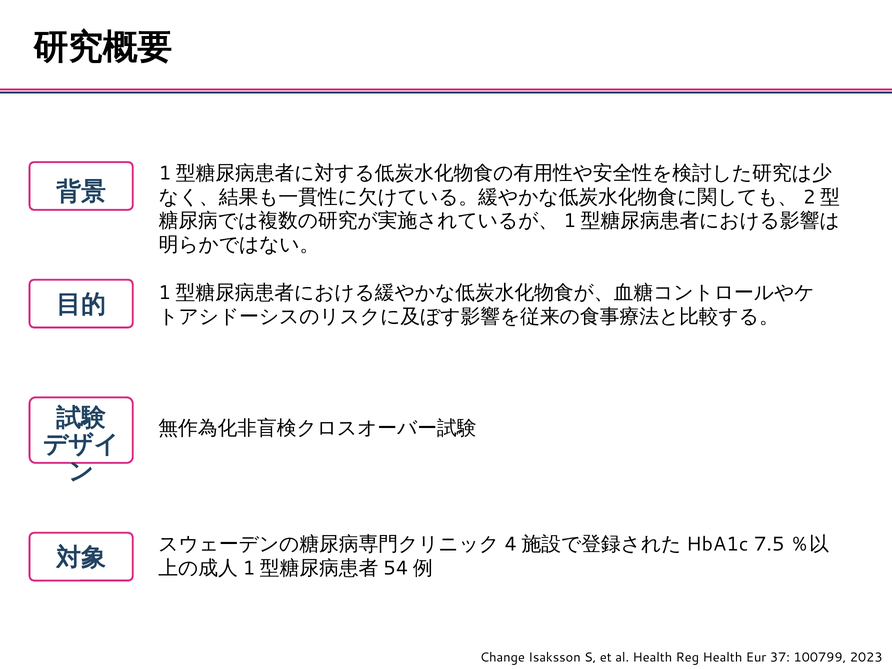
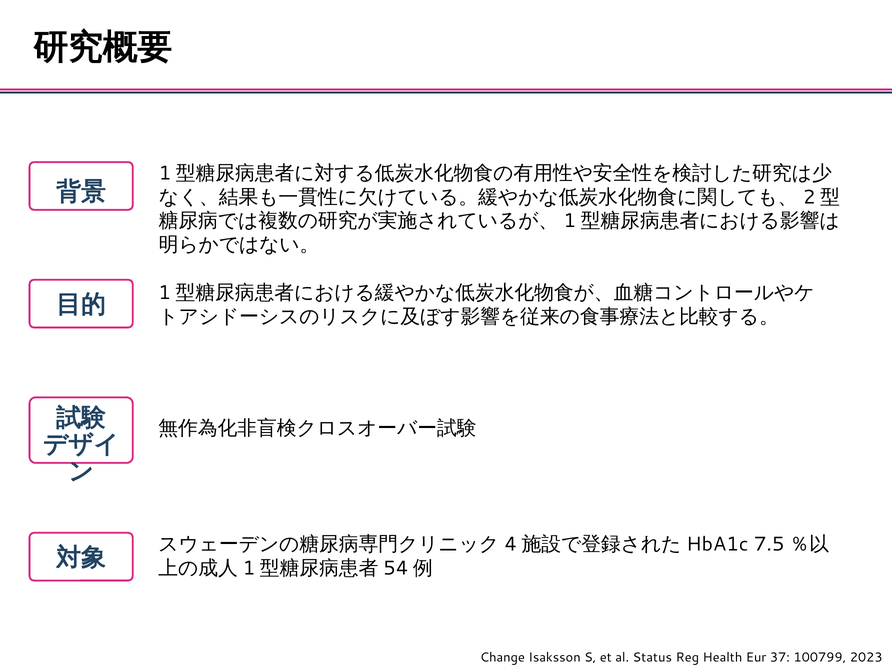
al Health: Health -> Status
